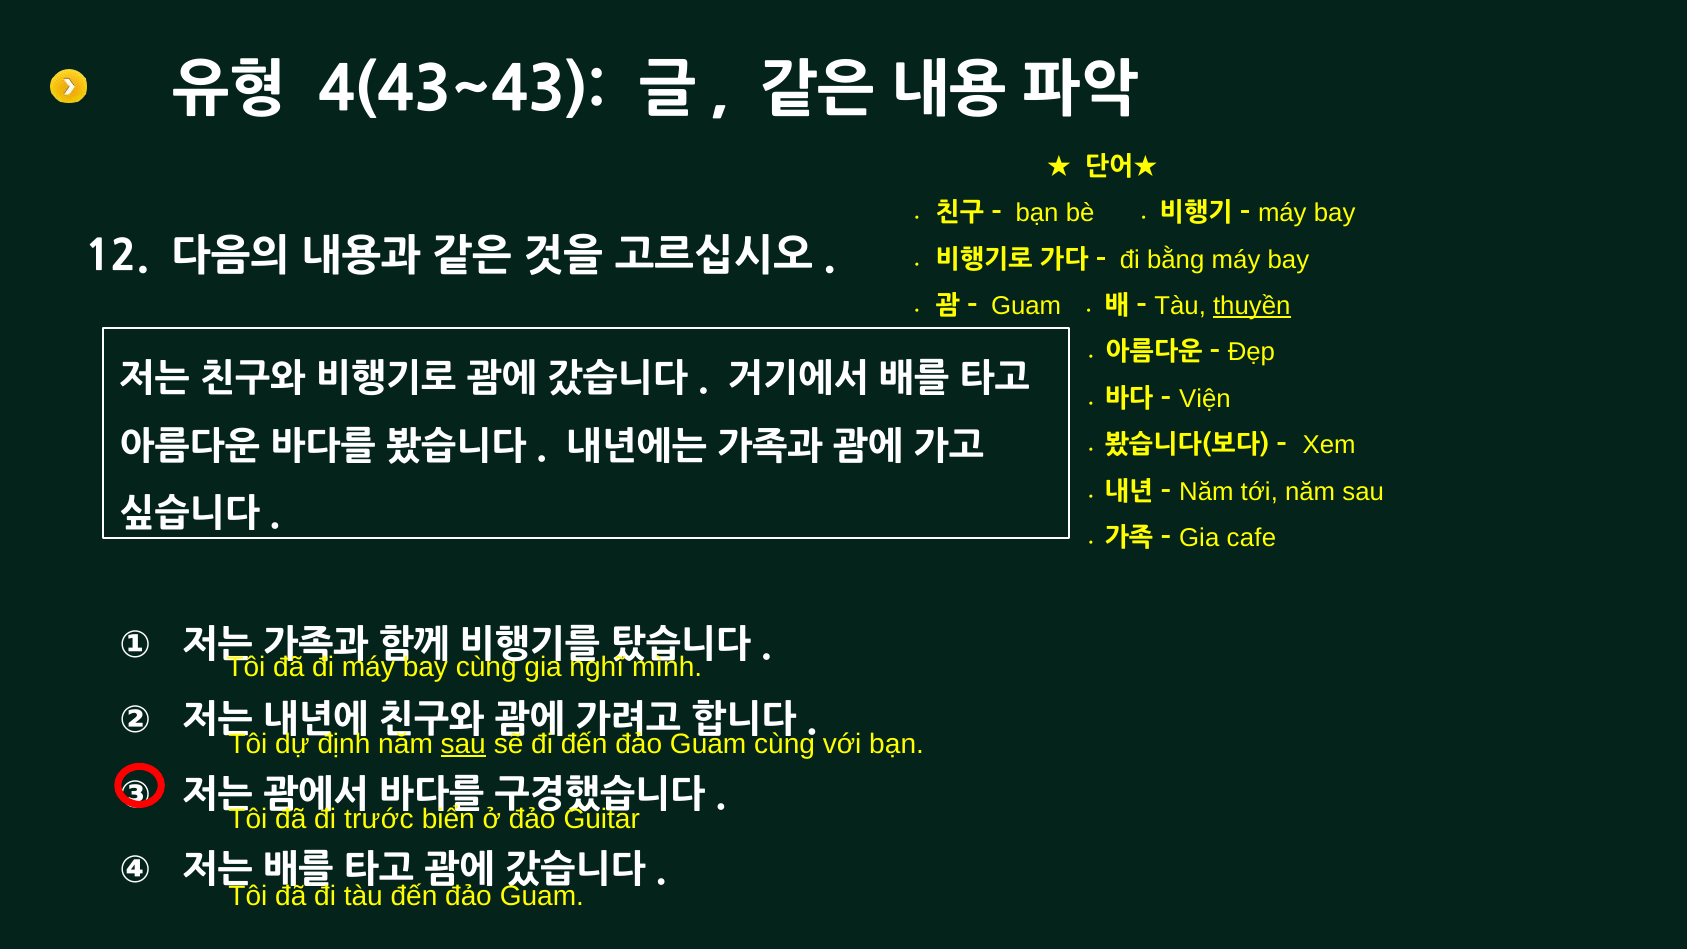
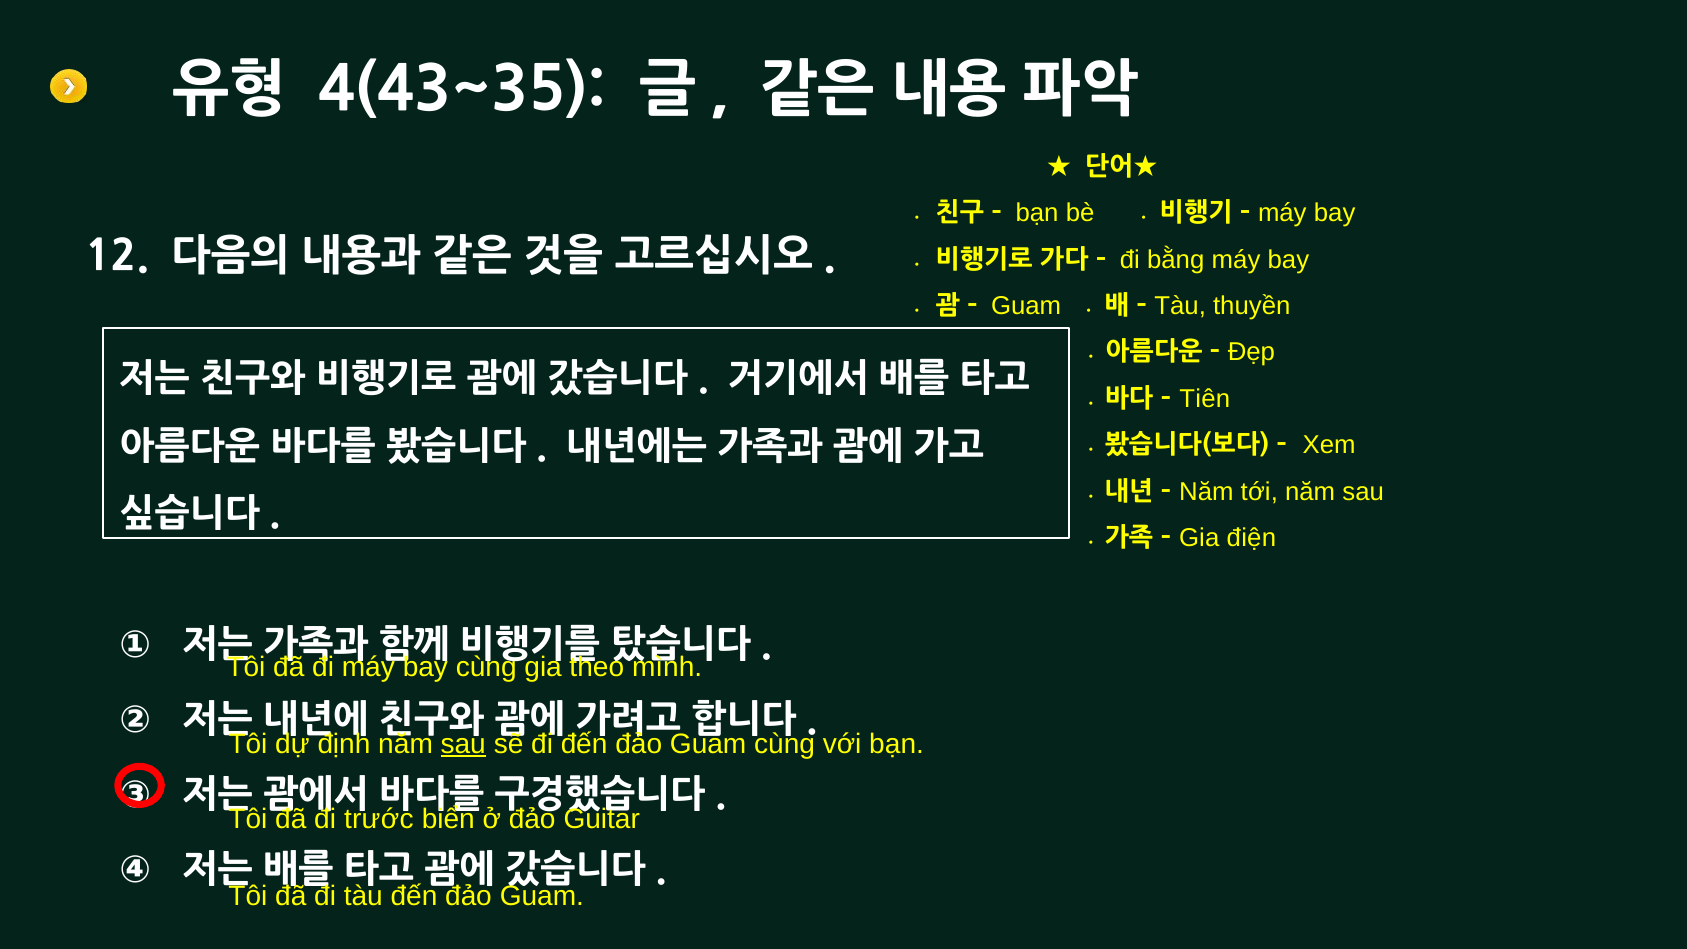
4(43~43: 4(43~43 -> 4(43~35
thuyền underline: present -> none
Viện: Viện -> Tiên
cafe: cafe -> điện
nghĩ: nghĩ -> theo
